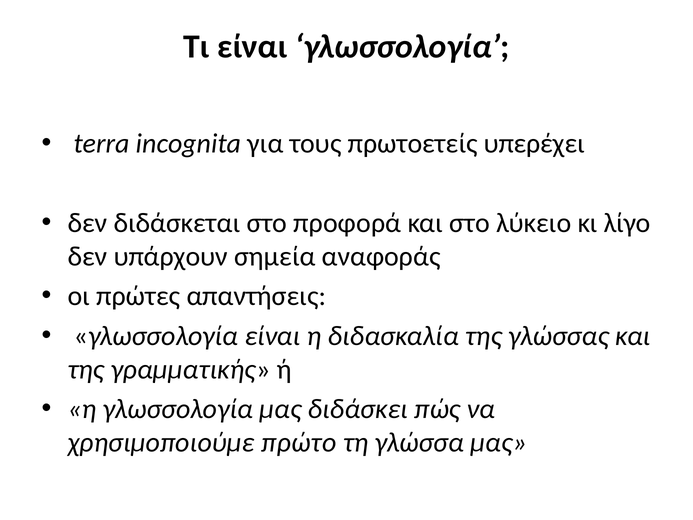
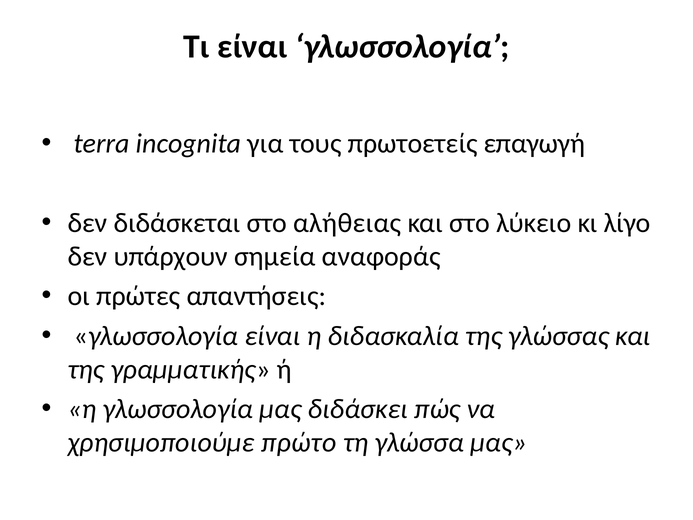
υπερέχει: υπερέχει -> επαγωγή
προφορά: προφορά -> αλήθειας
